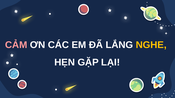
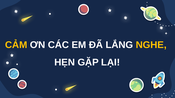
CẢM colour: pink -> yellow
